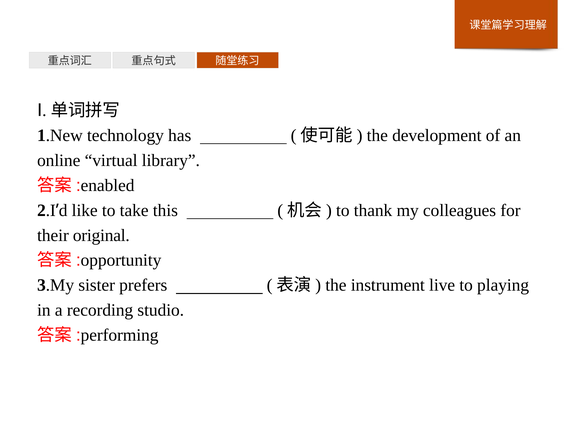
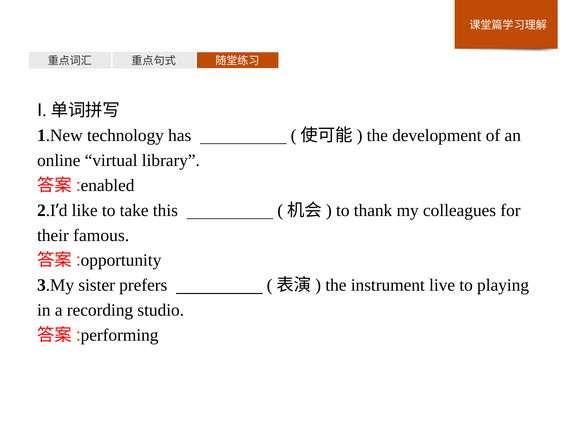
original: original -> famous
